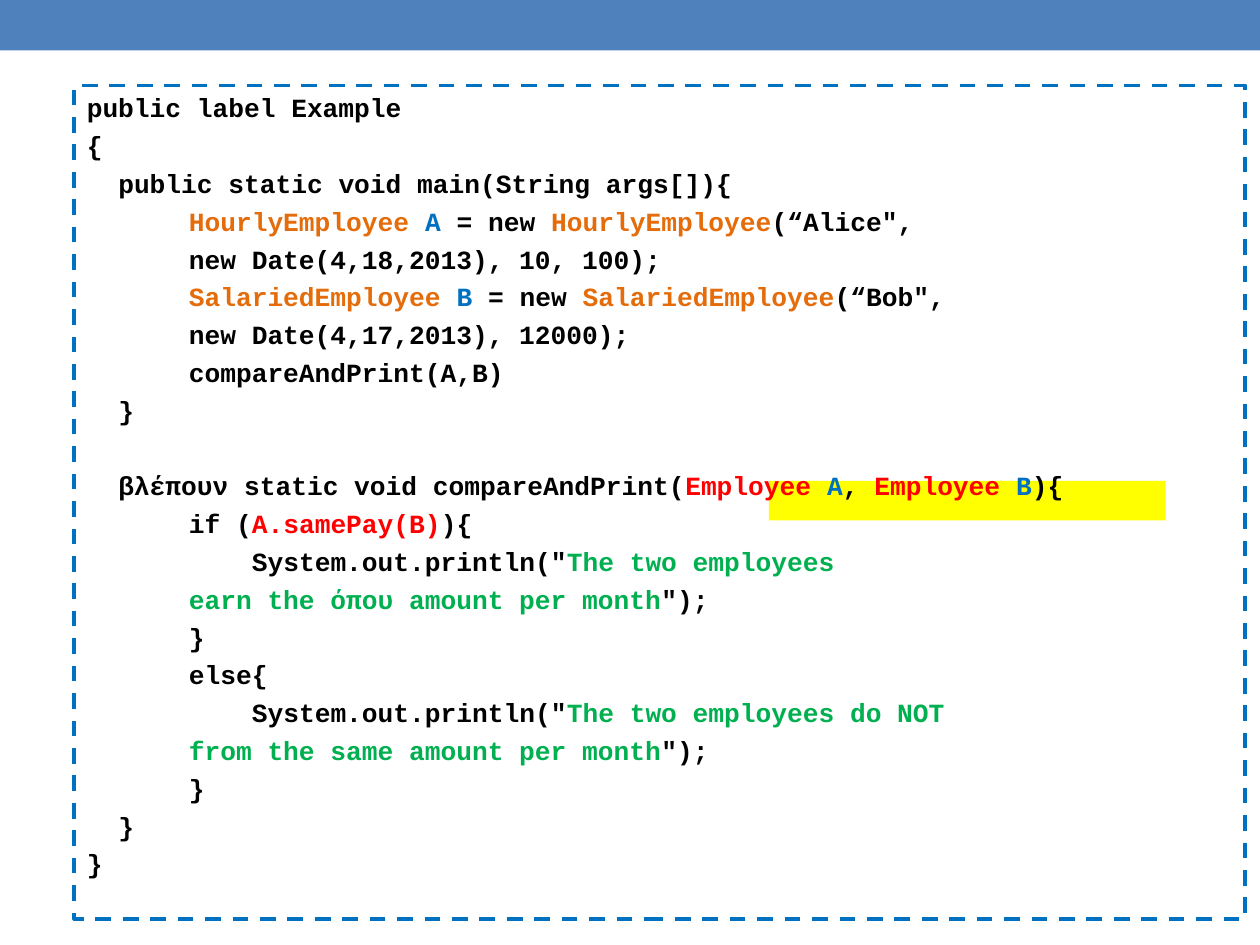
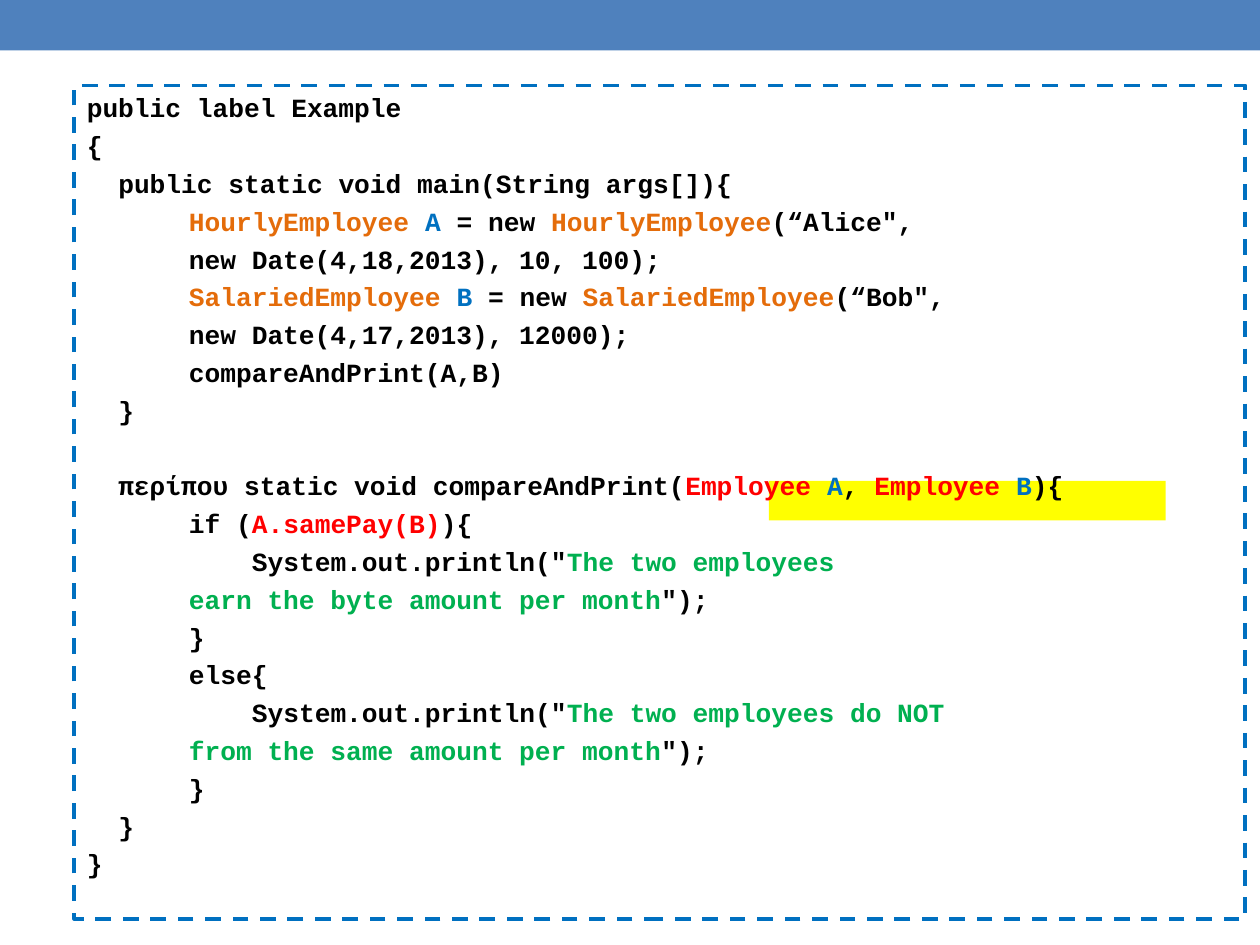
βλέπουν: βλέπουν -> περίπου
όπου: όπου -> byte
